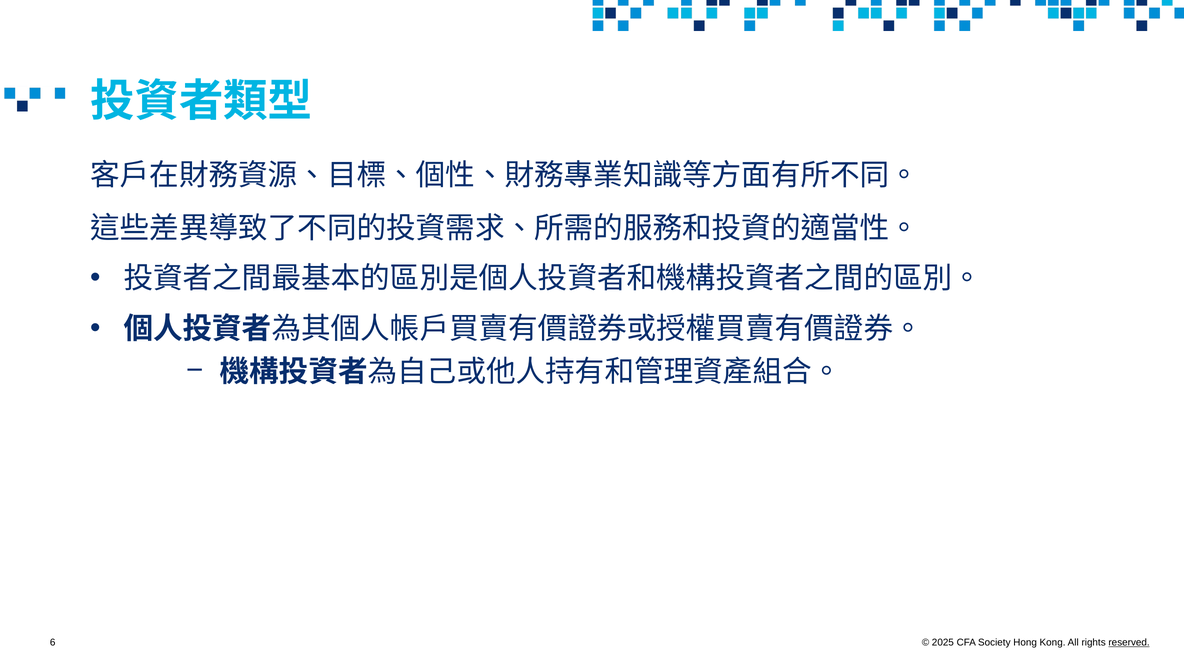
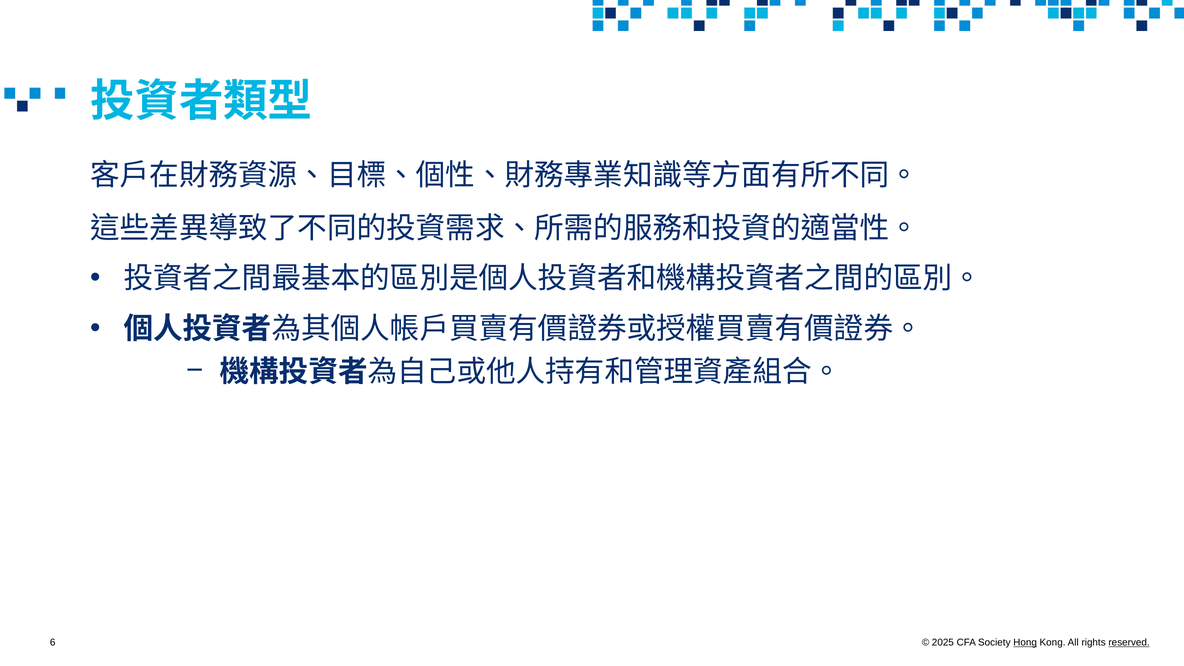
Hong underline: none -> present
